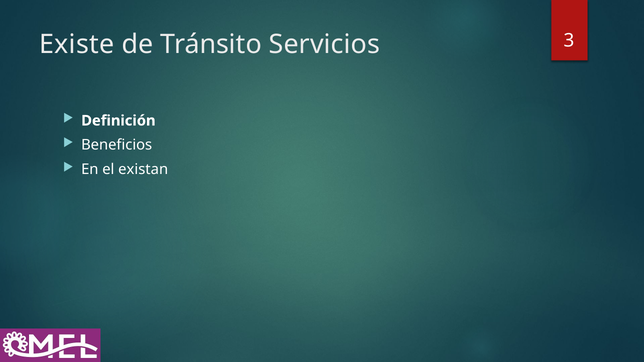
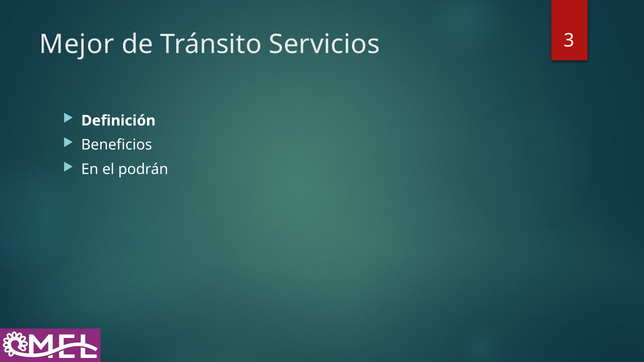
Existe: Existe -> Mejor
existan: existan -> podrán
